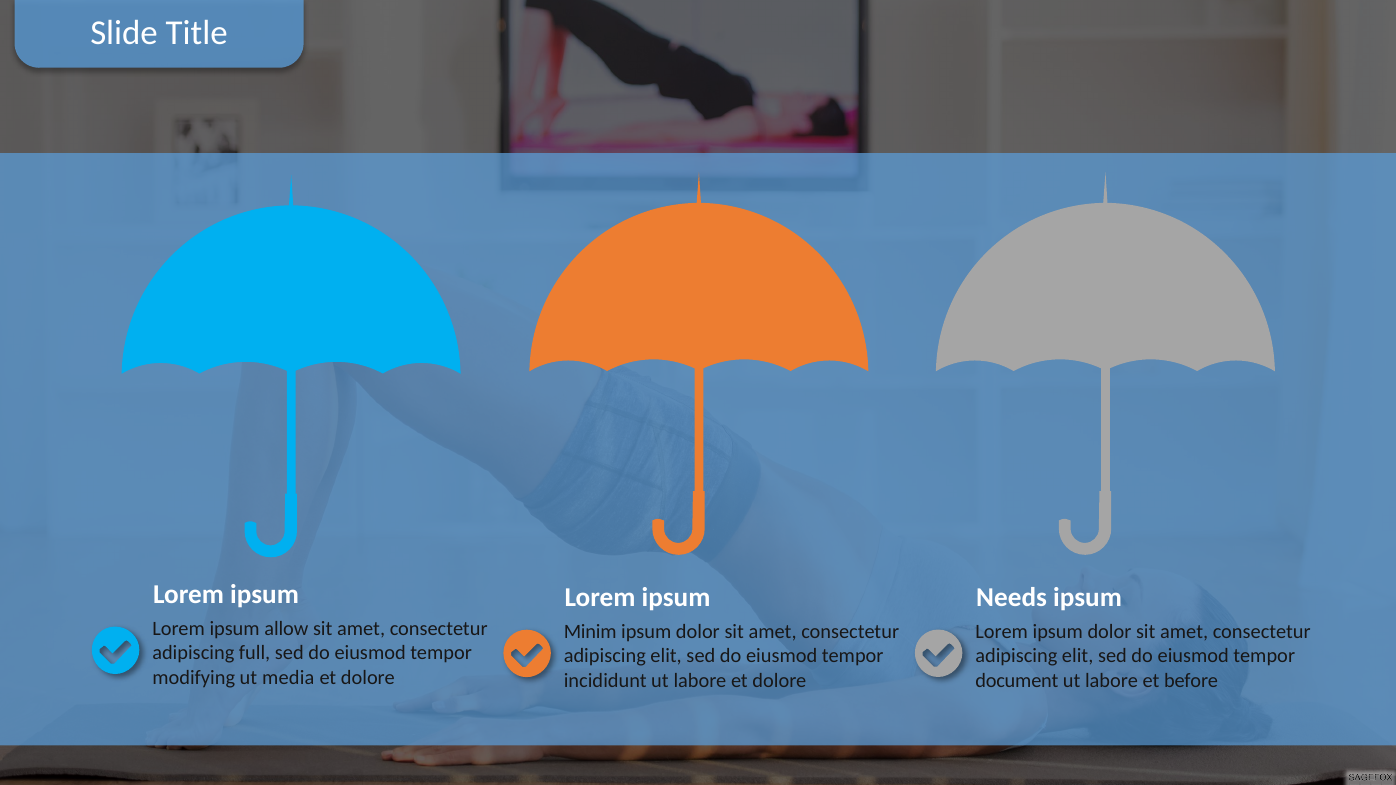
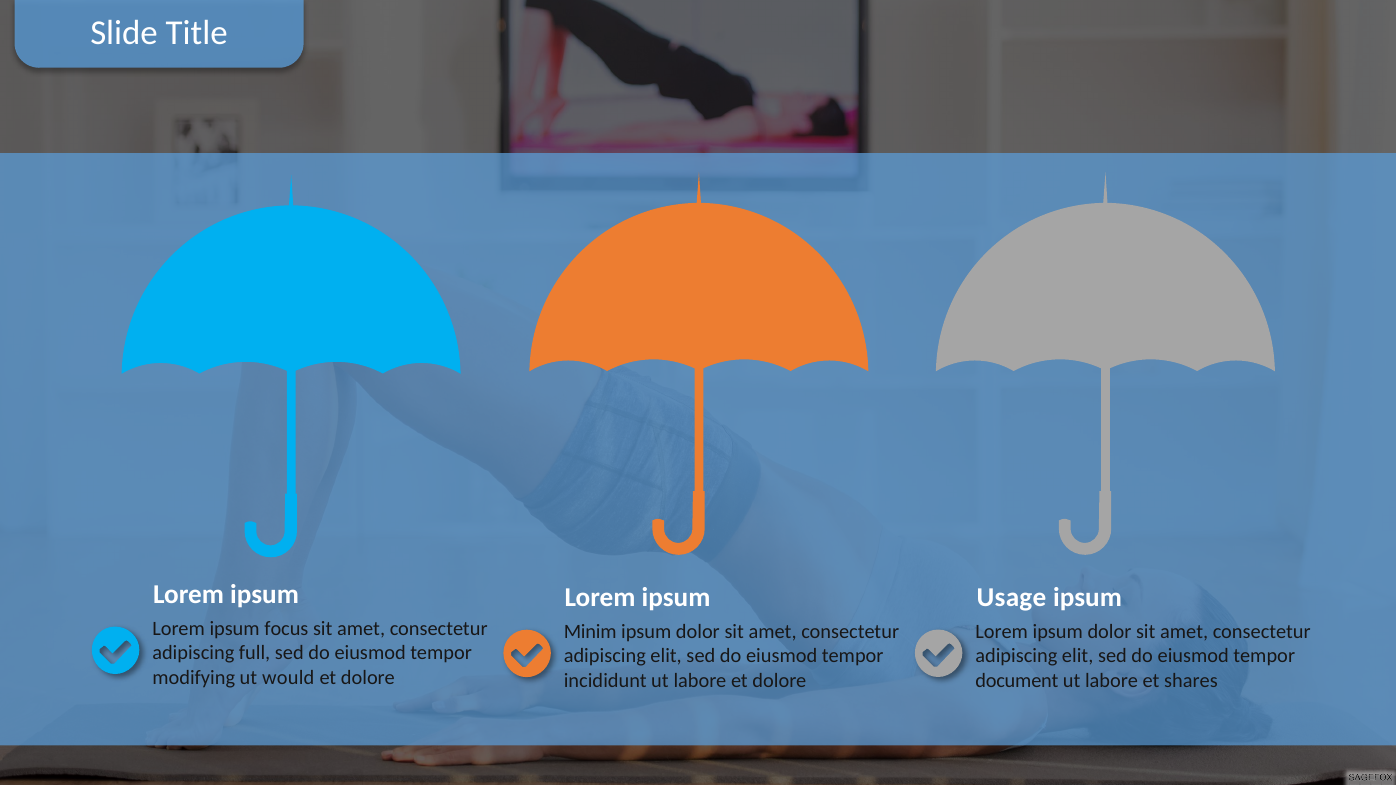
Needs: Needs -> Usage
allow: allow -> focus
media: media -> would
before: before -> shares
